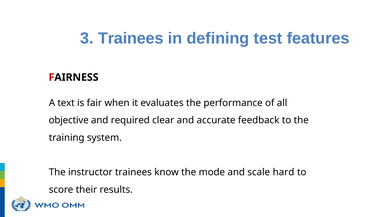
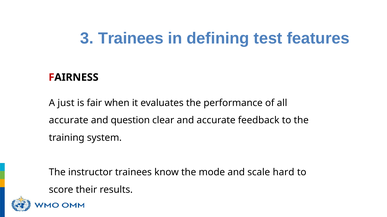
text: text -> just
objective at (69, 121): objective -> accurate
required: required -> question
